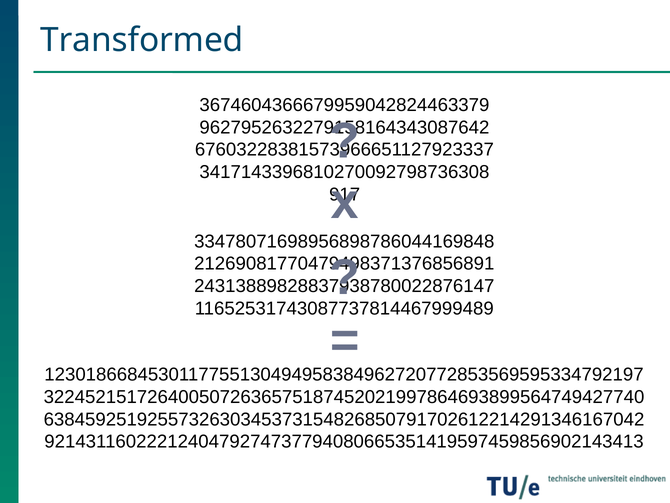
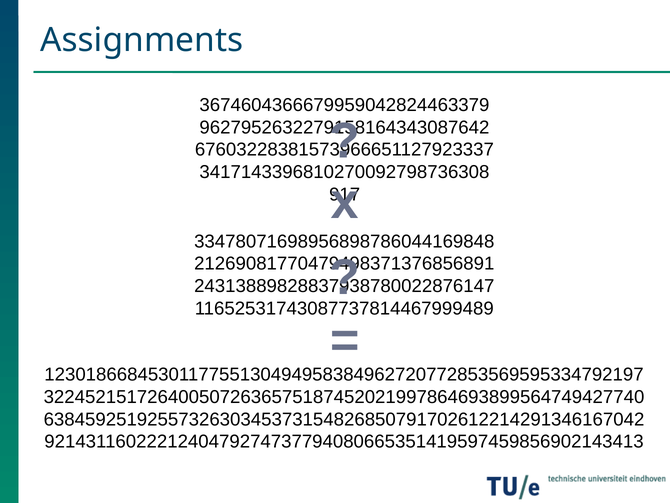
Transformed: Transformed -> Assignments
